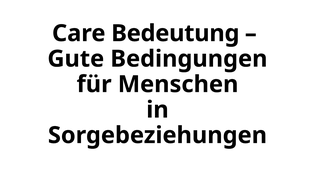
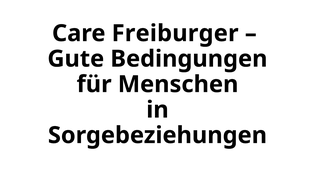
Bedeutung: Bedeutung -> Freiburger
